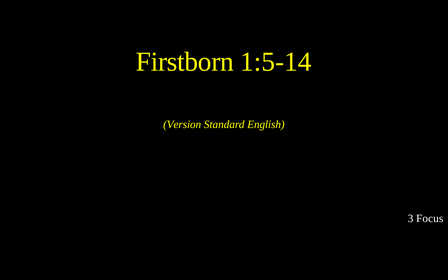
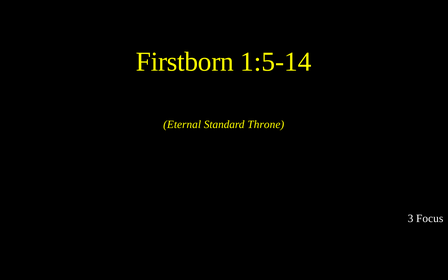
Version: Version -> Eternal
English: English -> Throne
